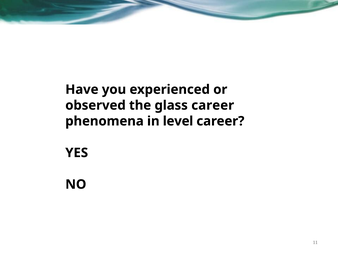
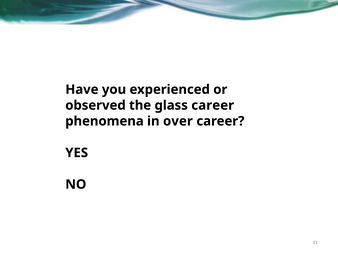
level: level -> over
